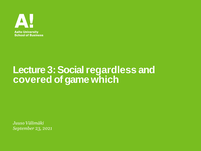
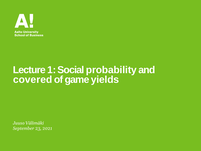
3: 3 -> 1
regardless: regardless -> probability
which: which -> yields
